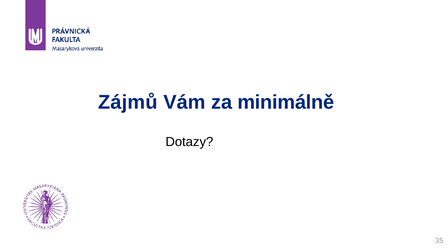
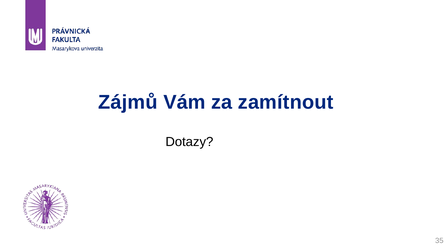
minimálně: minimálně -> zamítnout
